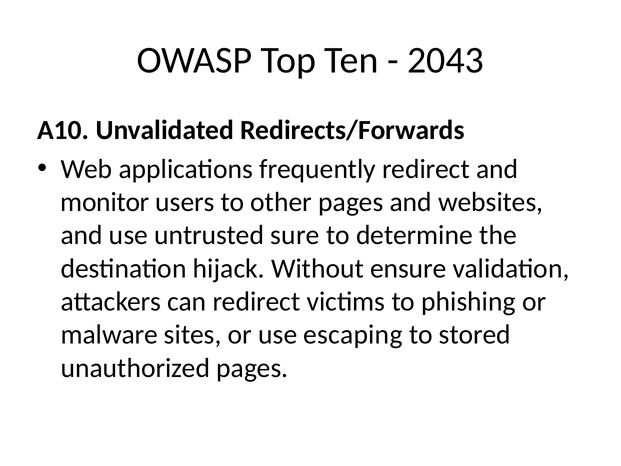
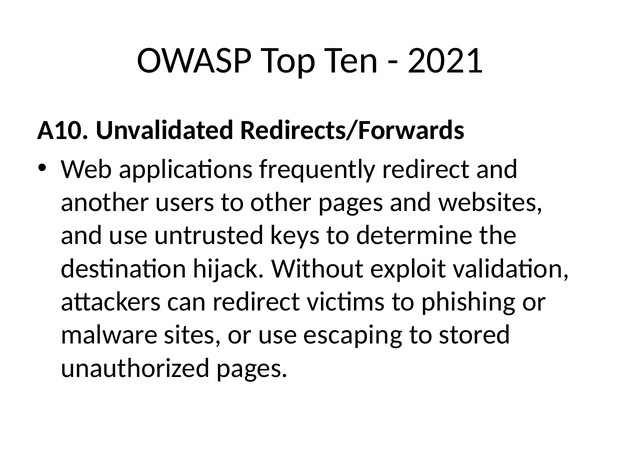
2043: 2043 -> 2021
monitor: monitor -> another
sure: sure -> keys
ensure: ensure -> exploit
